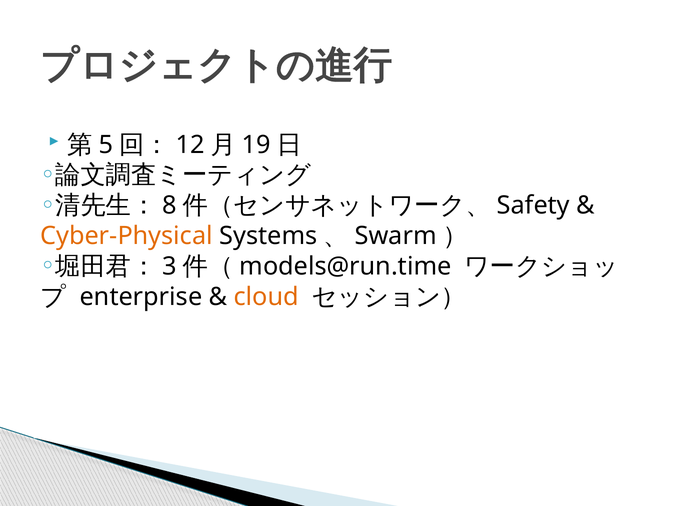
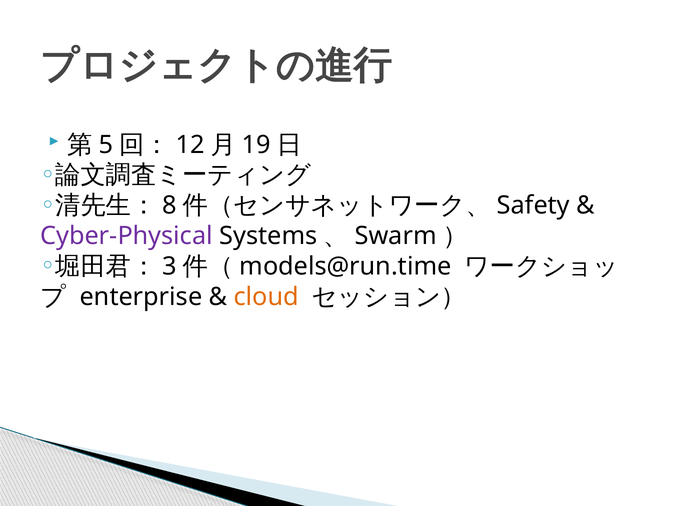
Cyber-Physical colour: orange -> purple
